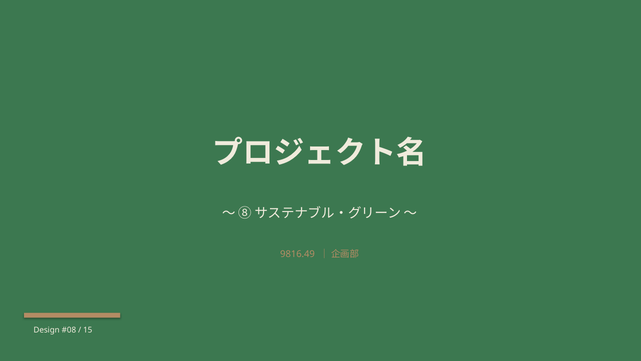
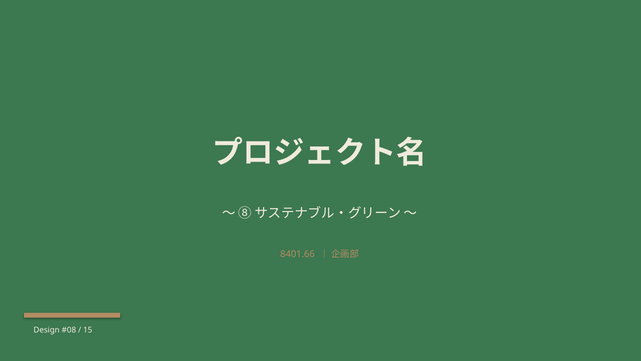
9816.49: 9816.49 -> 8401.66
